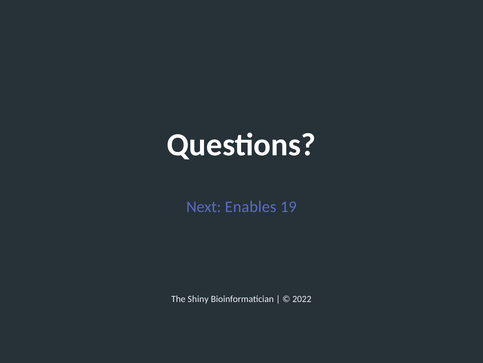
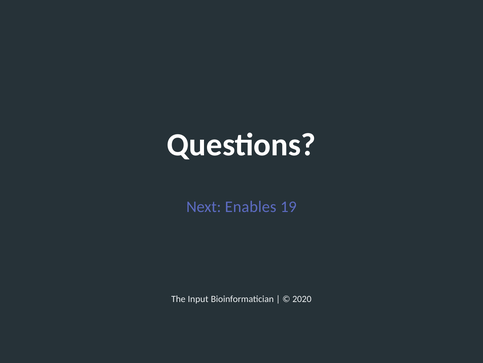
Shiny: Shiny -> Input
2022: 2022 -> 2020
